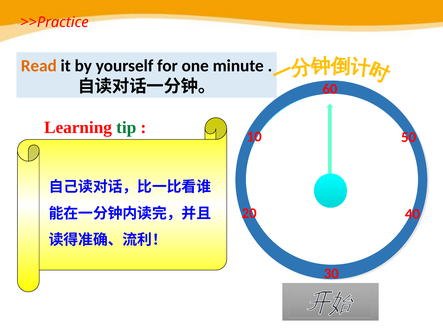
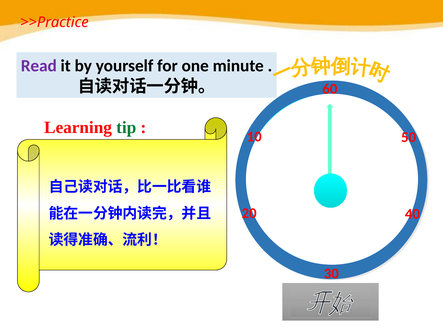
Read colour: orange -> purple
